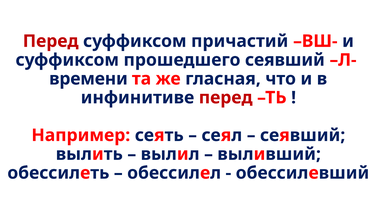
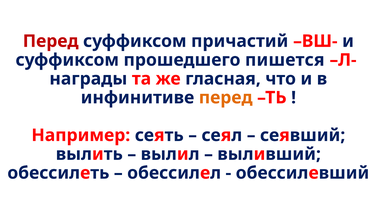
прошедшего сеявший: сеявший -> пишется
времени: времени -> награды
перед at (226, 98) colour: red -> orange
